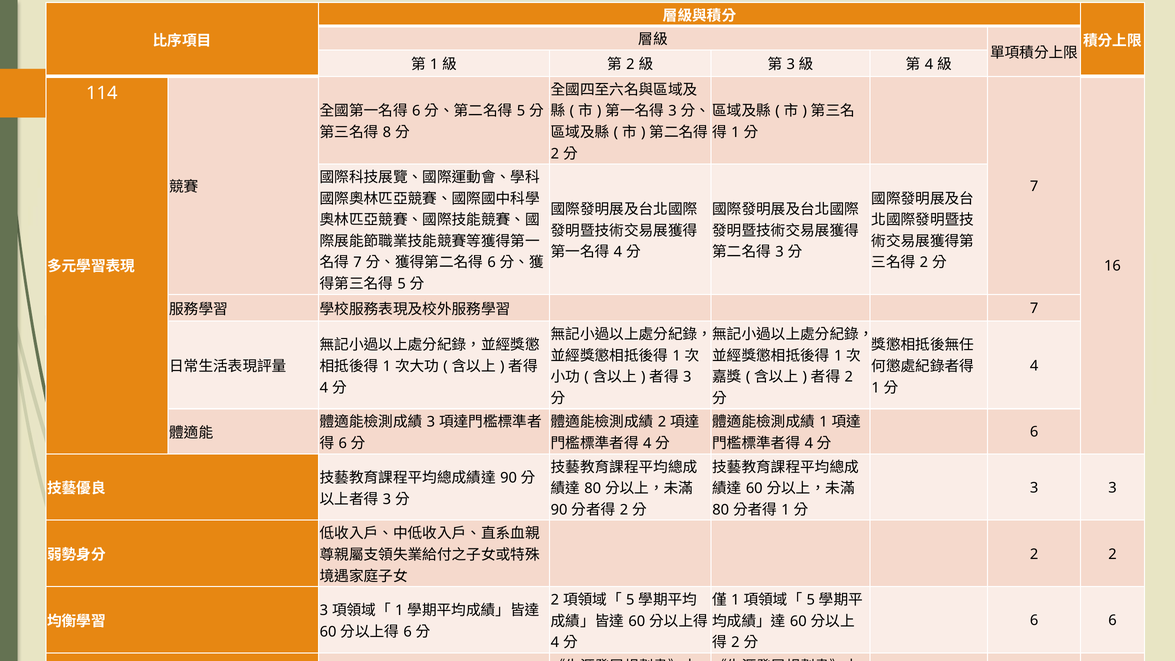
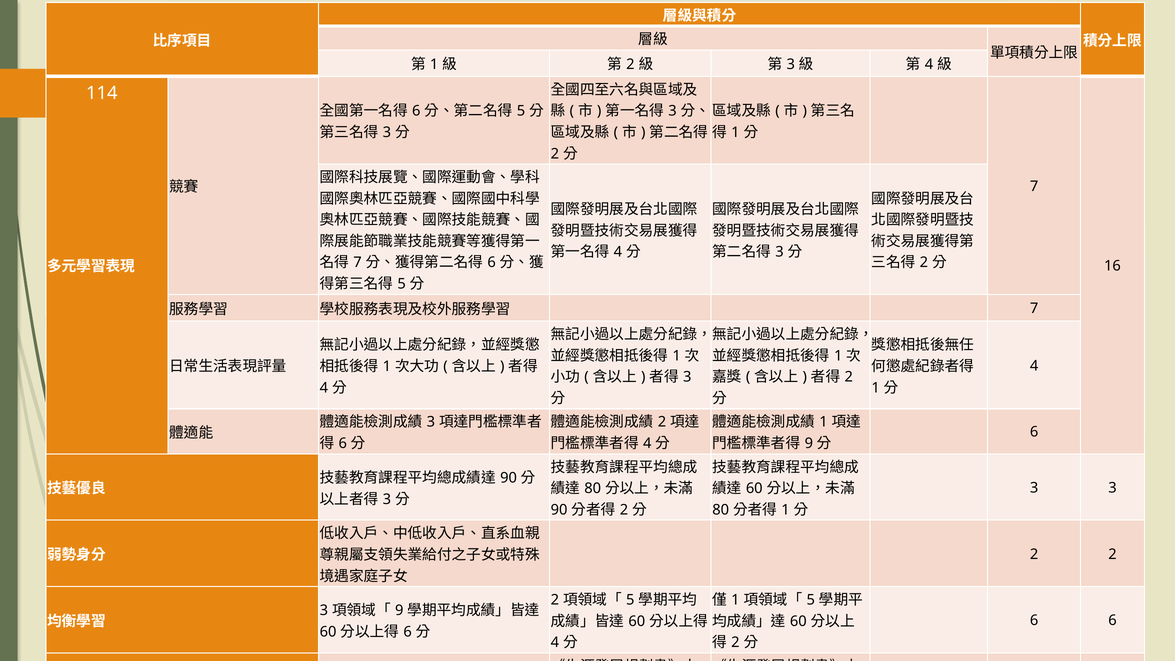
8 at (387, 132): 8 -> 3
4 at (809, 443): 4 -> 9
1 at (399, 611): 1 -> 9
